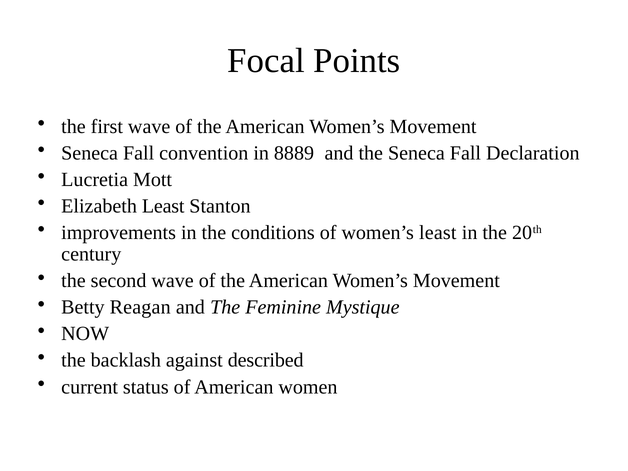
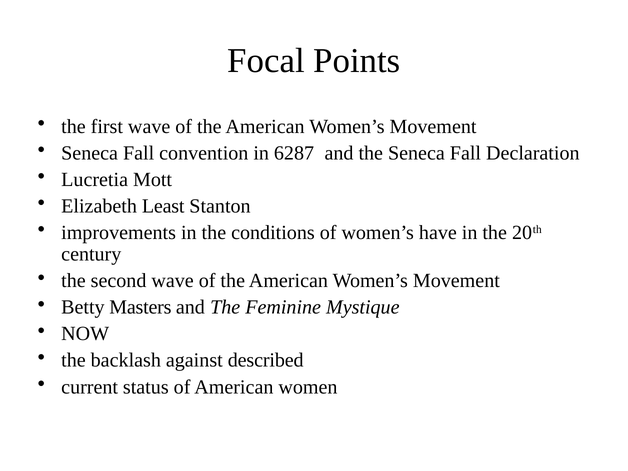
8889: 8889 -> 6287
women’s least: least -> have
Reagan: Reagan -> Masters
